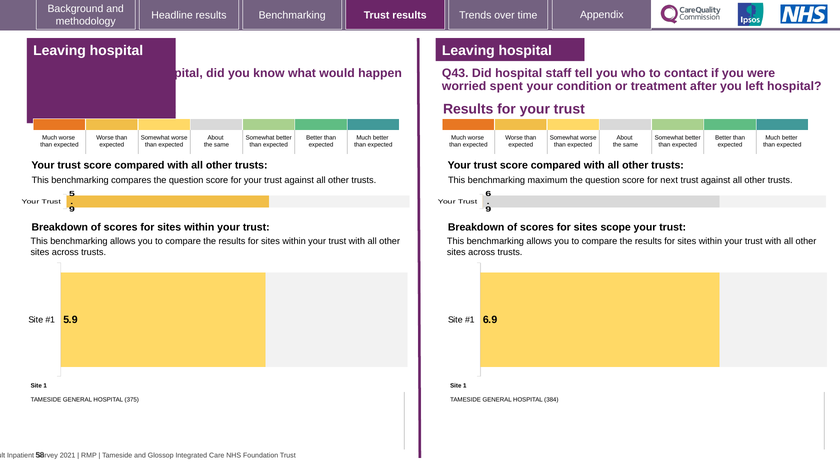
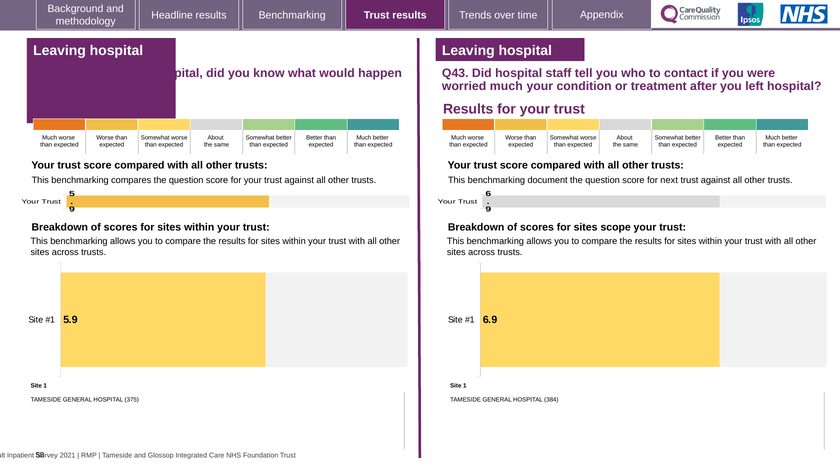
worried spent: spent -> much
maximum: maximum -> document
